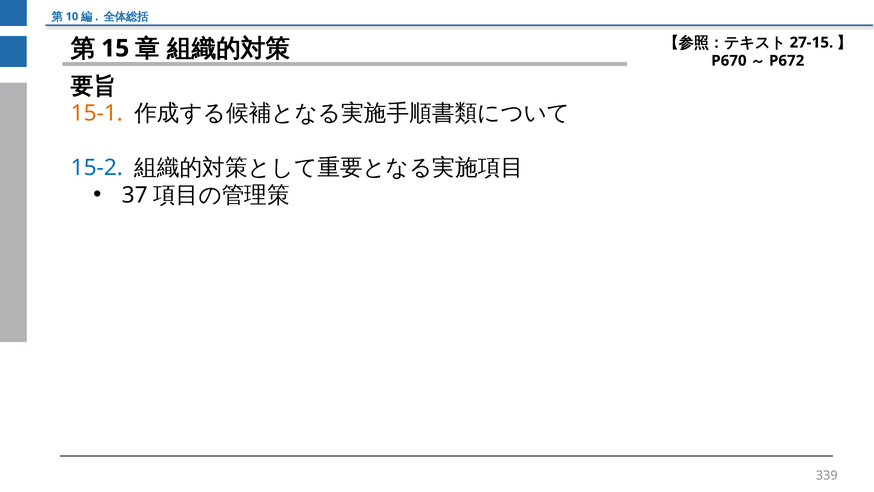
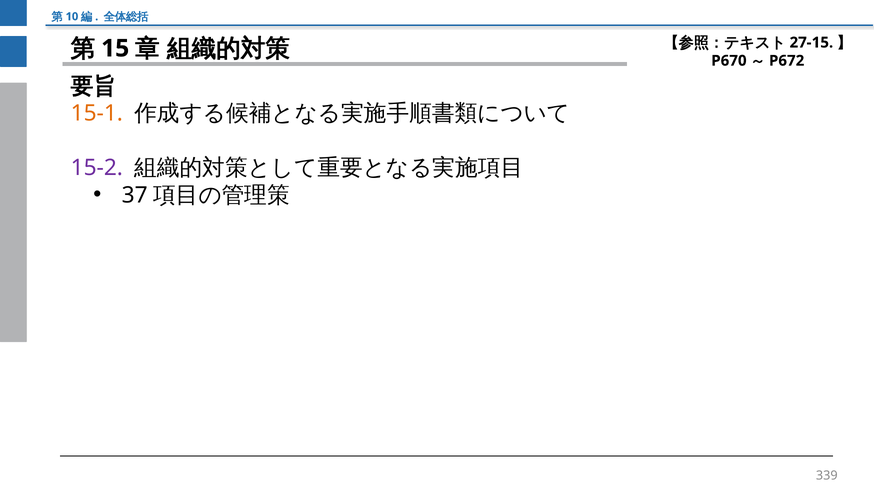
15-2 colour: blue -> purple
